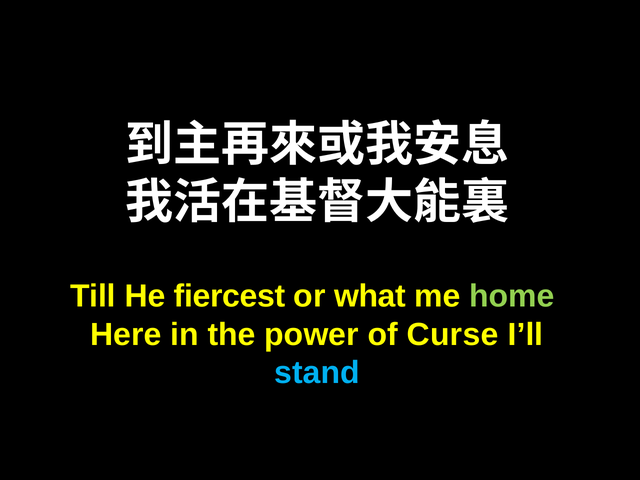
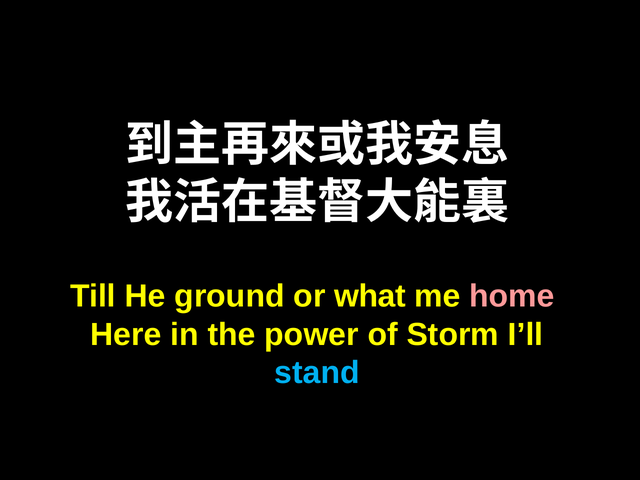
fiercest: fiercest -> ground
home colour: light green -> pink
Curse: Curse -> Storm
